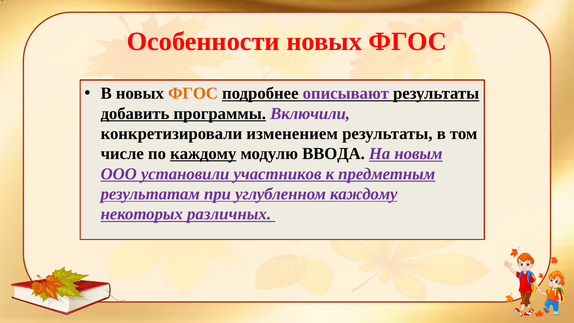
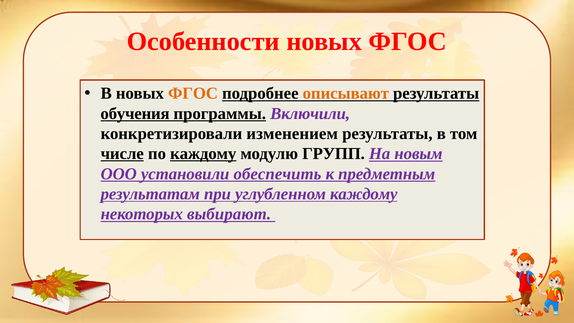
описывают colour: purple -> orange
добавить: добавить -> обучения
числе underline: none -> present
ВВОДА: ВВОДА -> ГРУПП
участников: участников -> обеспечить
различных: различных -> выбирают
